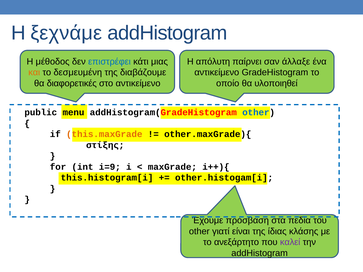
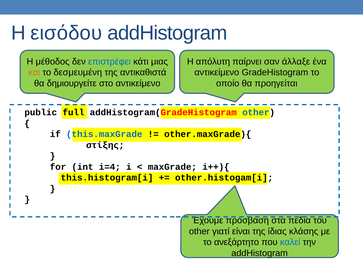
ξεχνάμε: ξεχνάμε -> εισόδου
διαβάζουμε: διαβάζουμε -> αντικαθιστά
διαφορετικές: διαφορετικές -> δημιουργείτε
υλοποιηθεί: υλοποιηθεί -> προηγείται
menu: menu -> full
this.maxGrade colour: orange -> blue
i=9: i=9 -> i=4
καλεί colour: purple -> blue
